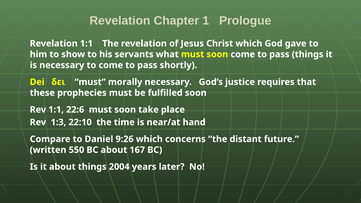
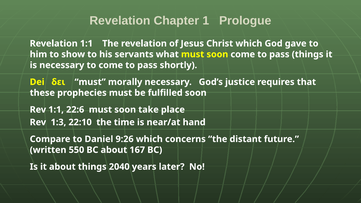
2004: 2004 -> 2040
